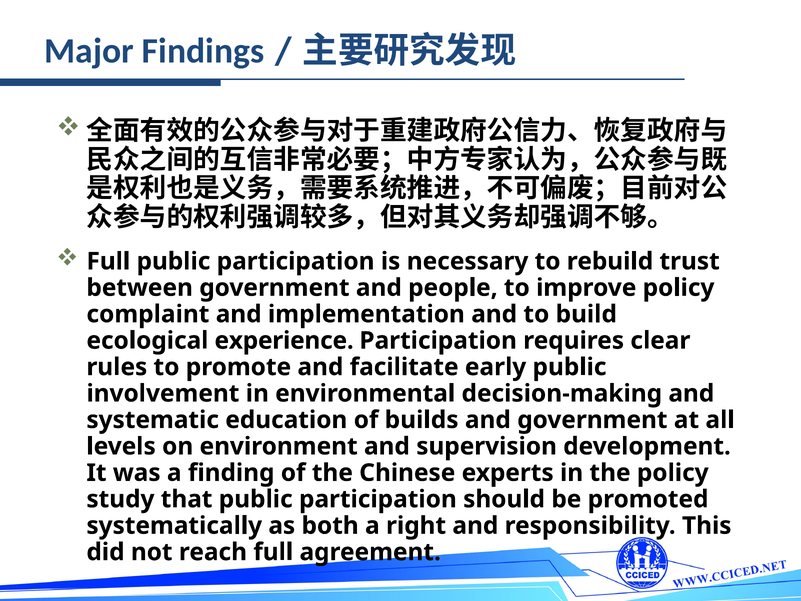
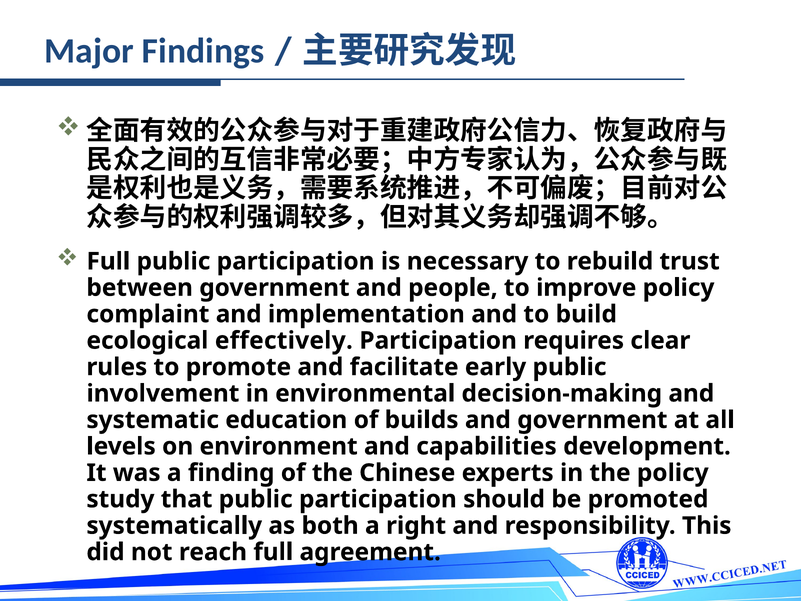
experience: experience -> effectively
supervision: supervision -> capabilities
